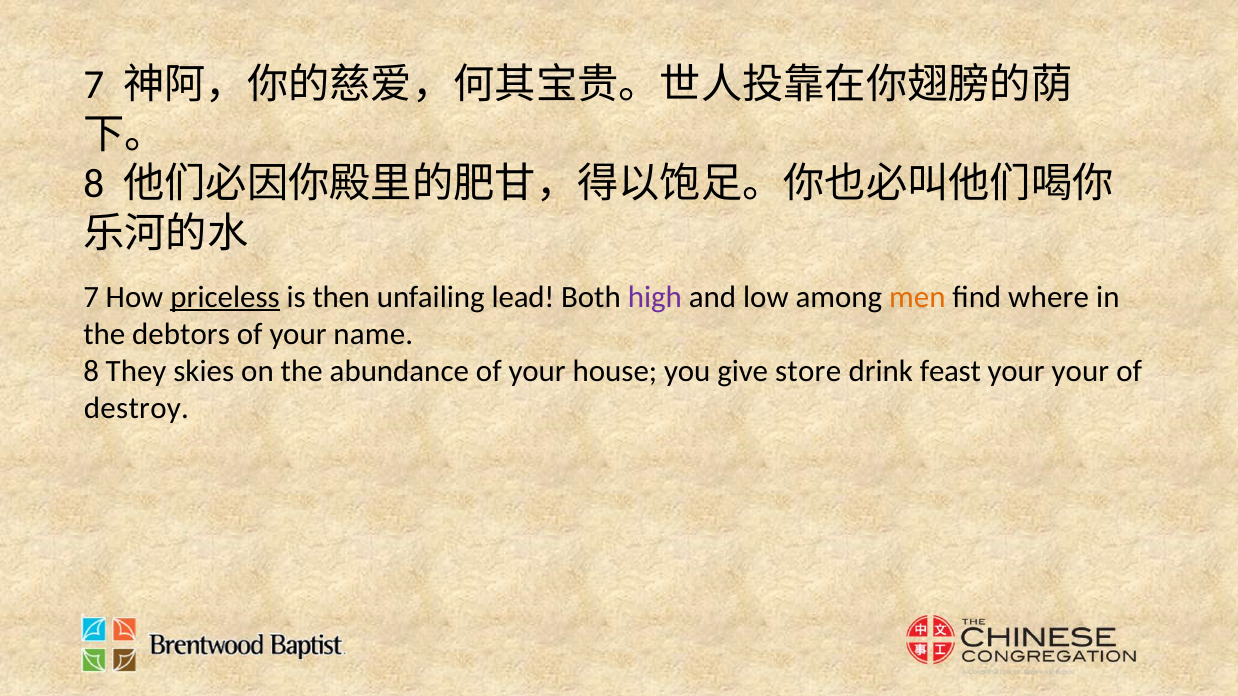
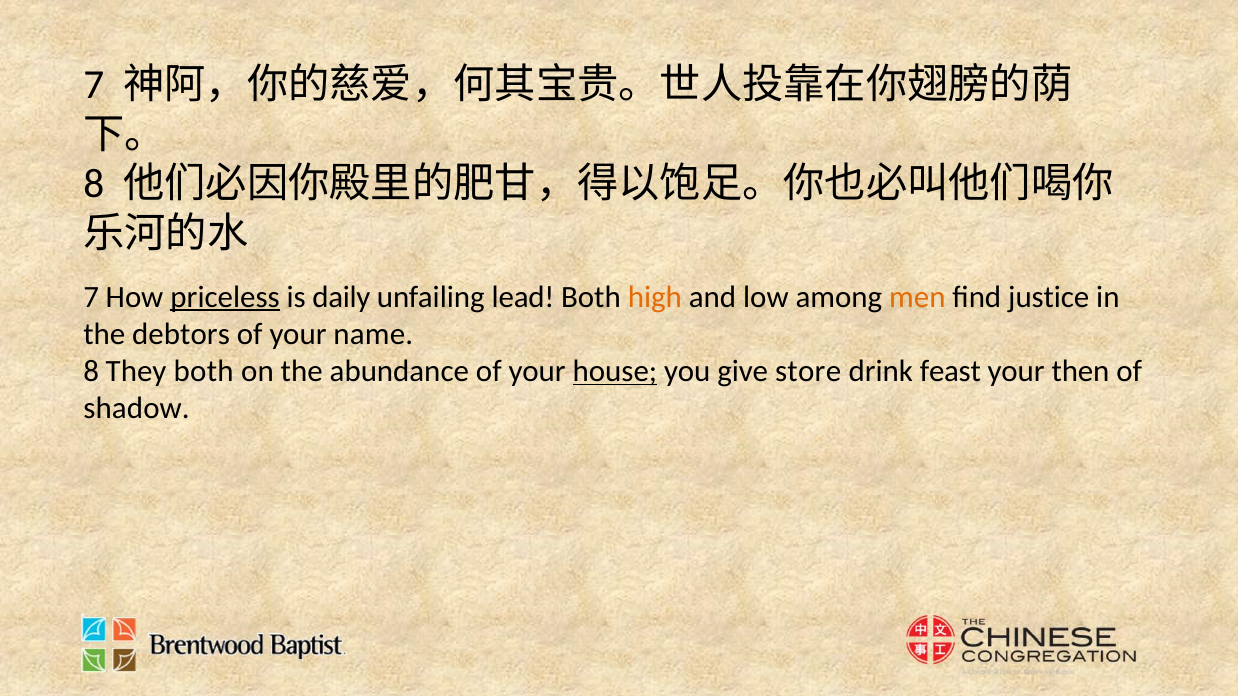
then: then -> daily
high colour: purple -> orange
where: where -> justice
They skies: skies -> both
house underline: none -> present
your your: your -> then
destroy: destroy -> shadow
